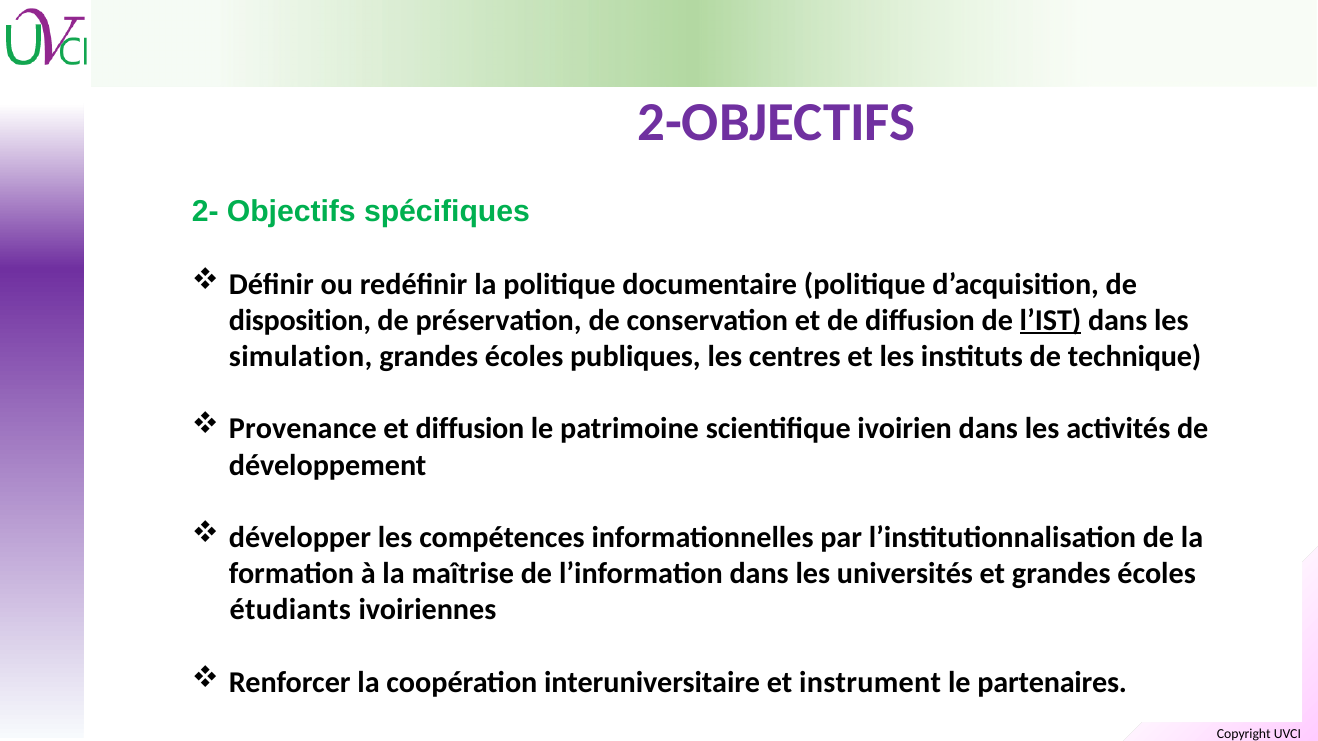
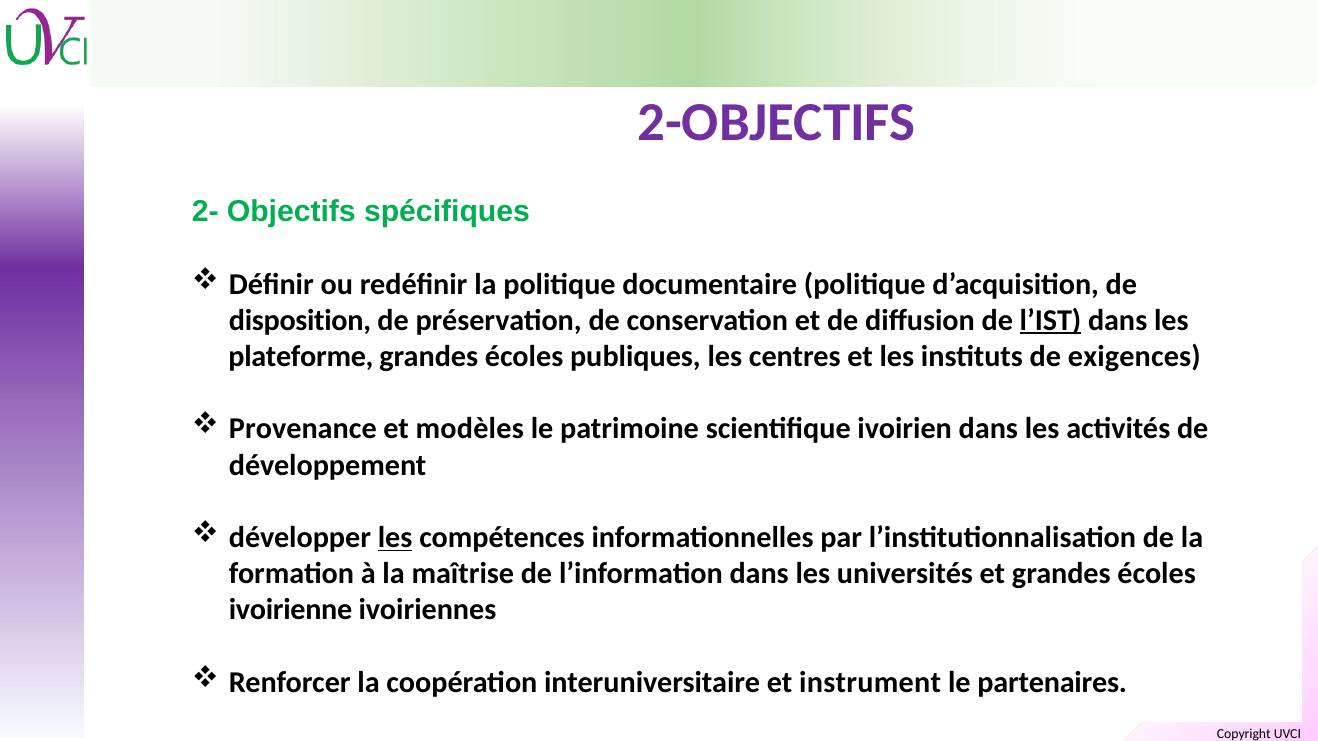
simulation: simulation -> plateforme
technique: technique -> exigences
et diffusion: diffusion -> modèles
les at (395, 538) underline: none -> present
étudiants: étudiants -> ivoirienne
